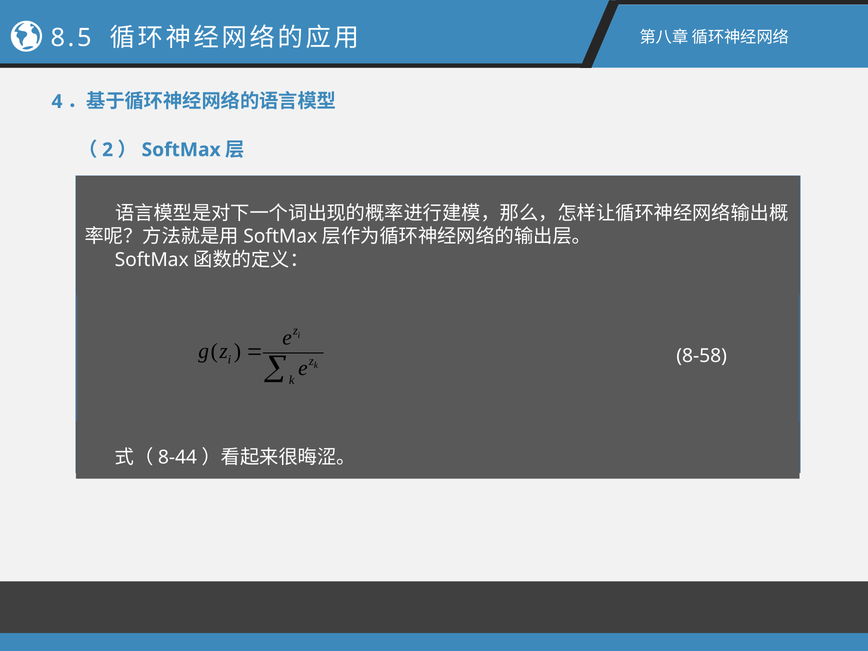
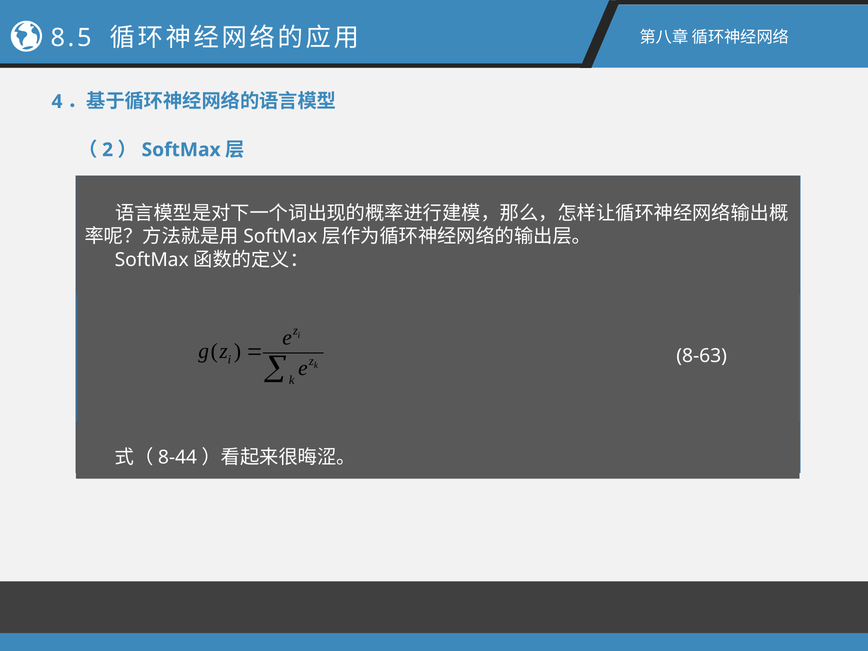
8-58: 8-58 -> 8-63
